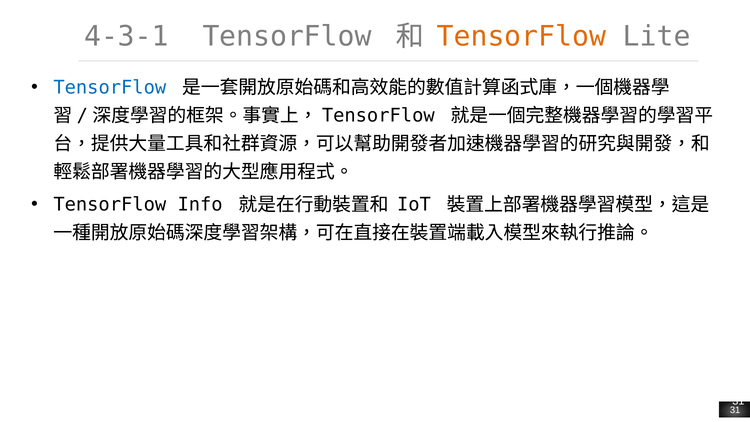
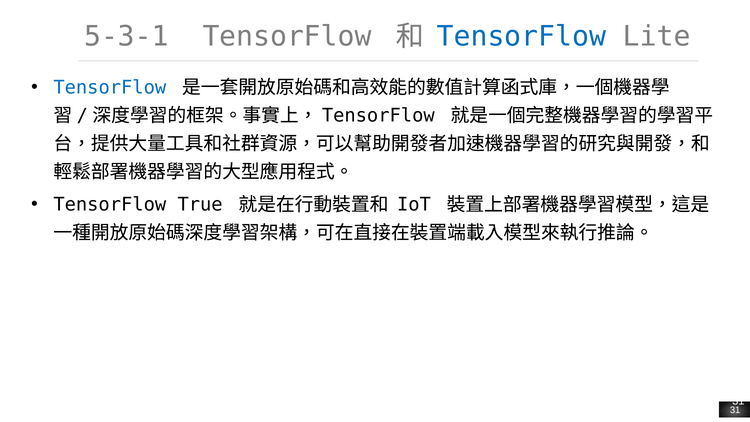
4-3-1: 4-3-1 -> 5-3-1
TensorFlow at (521, 37) colour: orange -> blue
Info: Info -> True
